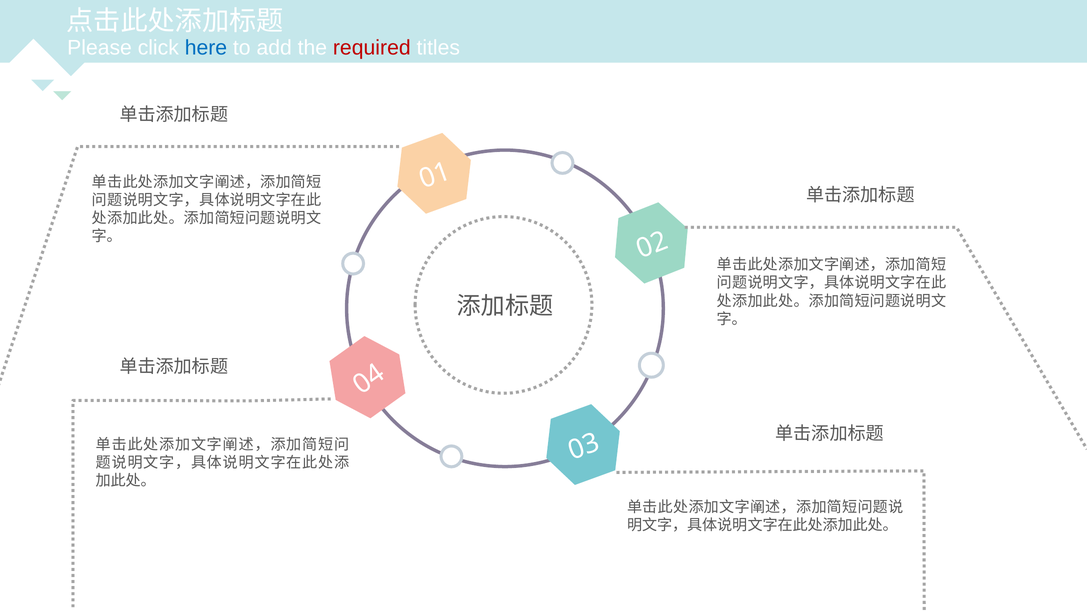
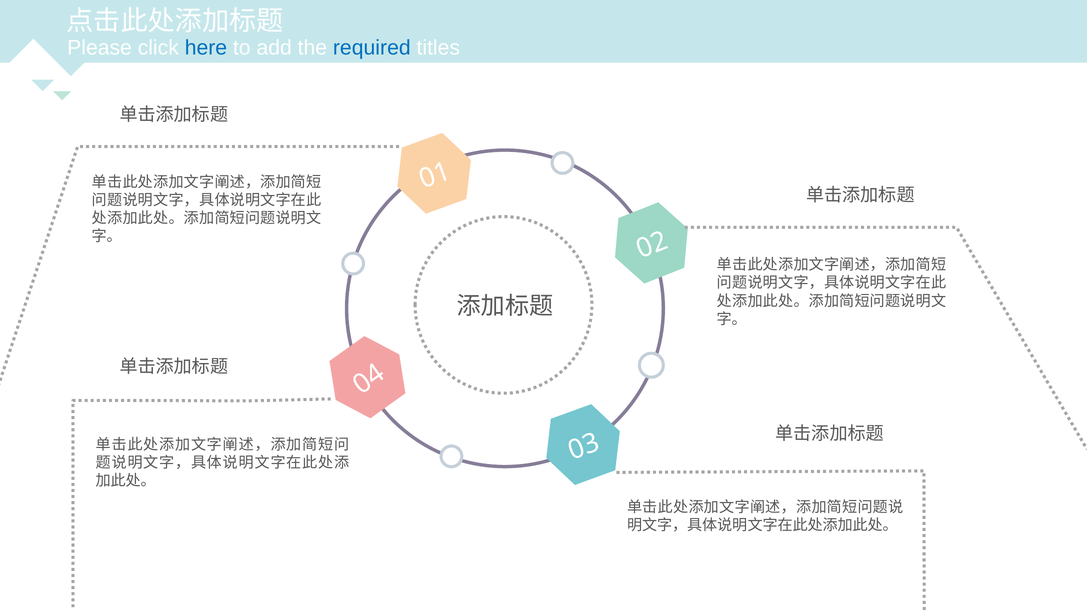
required colour: red -> blue
